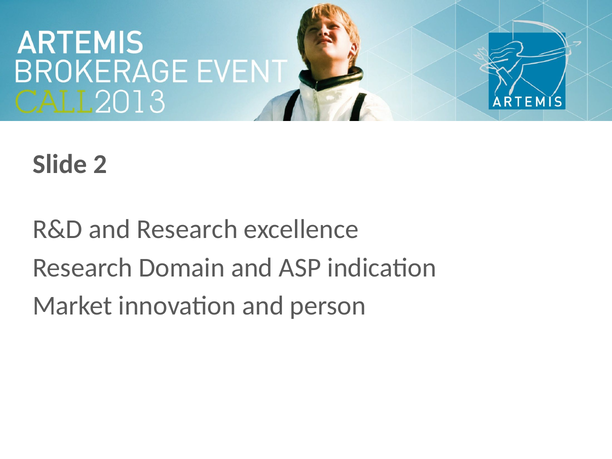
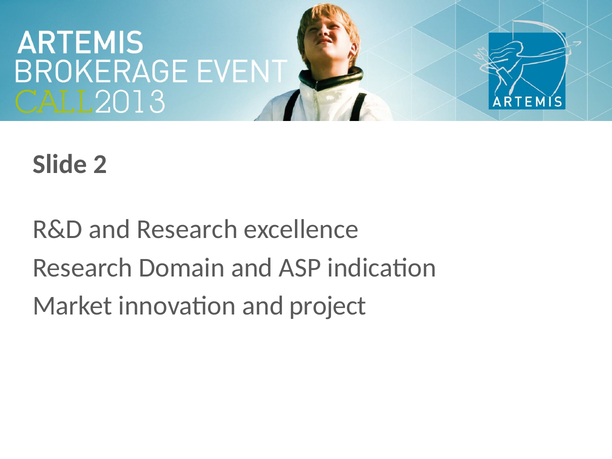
person: person -> project
